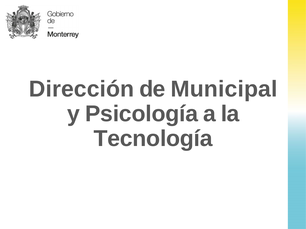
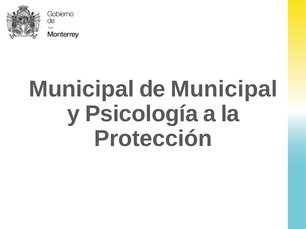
Dirección at (82, 89): Dirección -> Municipal
Tecnología: Tecnología -> Protección
